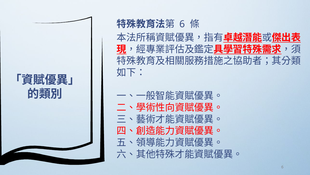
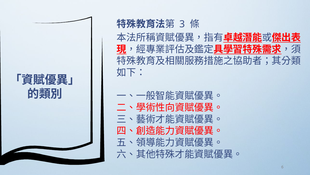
6 at (182, 24): 6 -> 3
